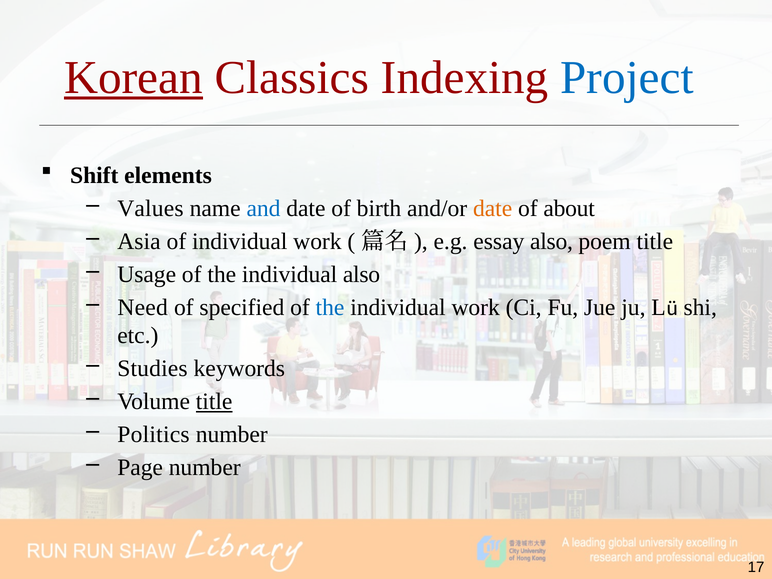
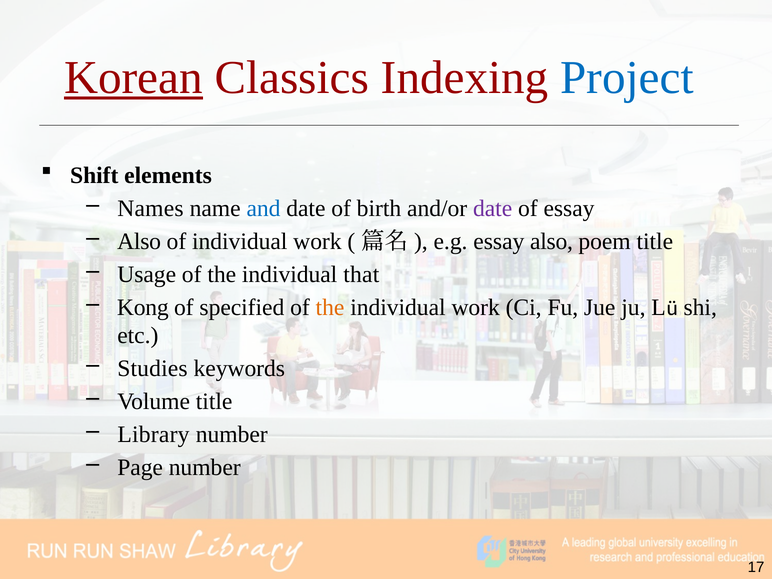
Values: Values -> Names
date at (493, 208) colour: orange -> purple
of about: about -> essay
Asia at (139, 241): Asia -> Also
individual also: also -> that
Need: Need -> Kong
the at (330, 307) colour: blue -> orange
title at (214, 401) underline: present -> none
Politics: Politics -> Library
